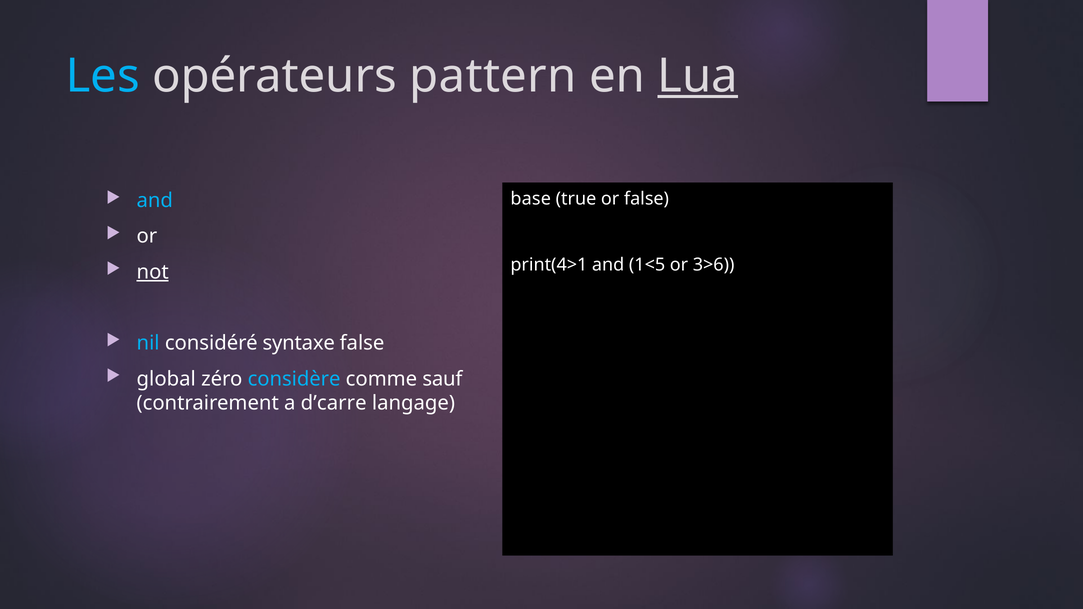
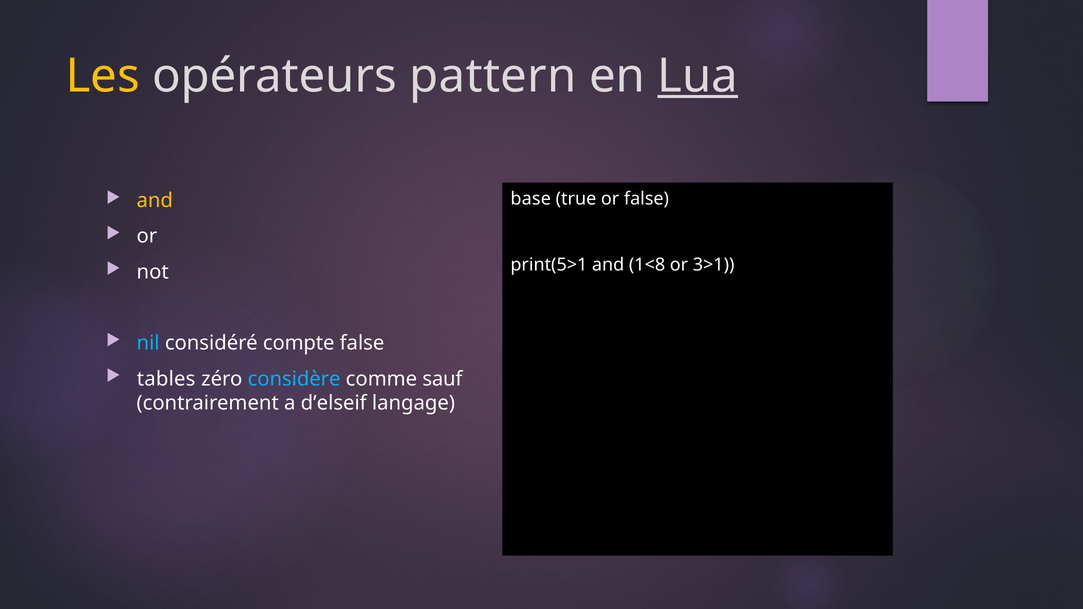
Les colour: light blue -> yellow
and at (155, 201) colour: light blue -> yellow
print(4>1: print(4>1 -> print(5>1
1<5: 1<5 -> 1<8
3>6: 3>6 -> 3>1
not underline: present -> none
syntaxe: syntaxe -> compte
global: global -> tables
d’carre: d’carre -> d’elseif
